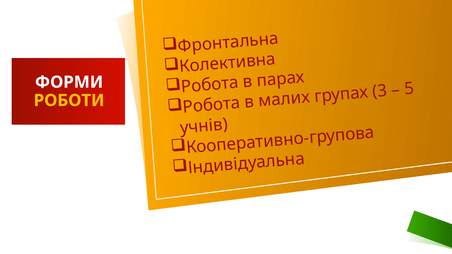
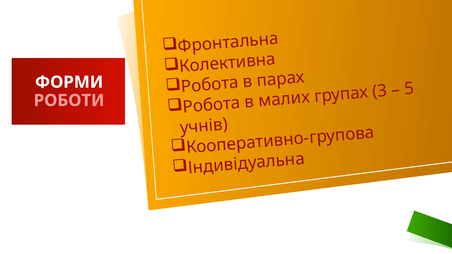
РОБОТИ colour: yellow -> pink
